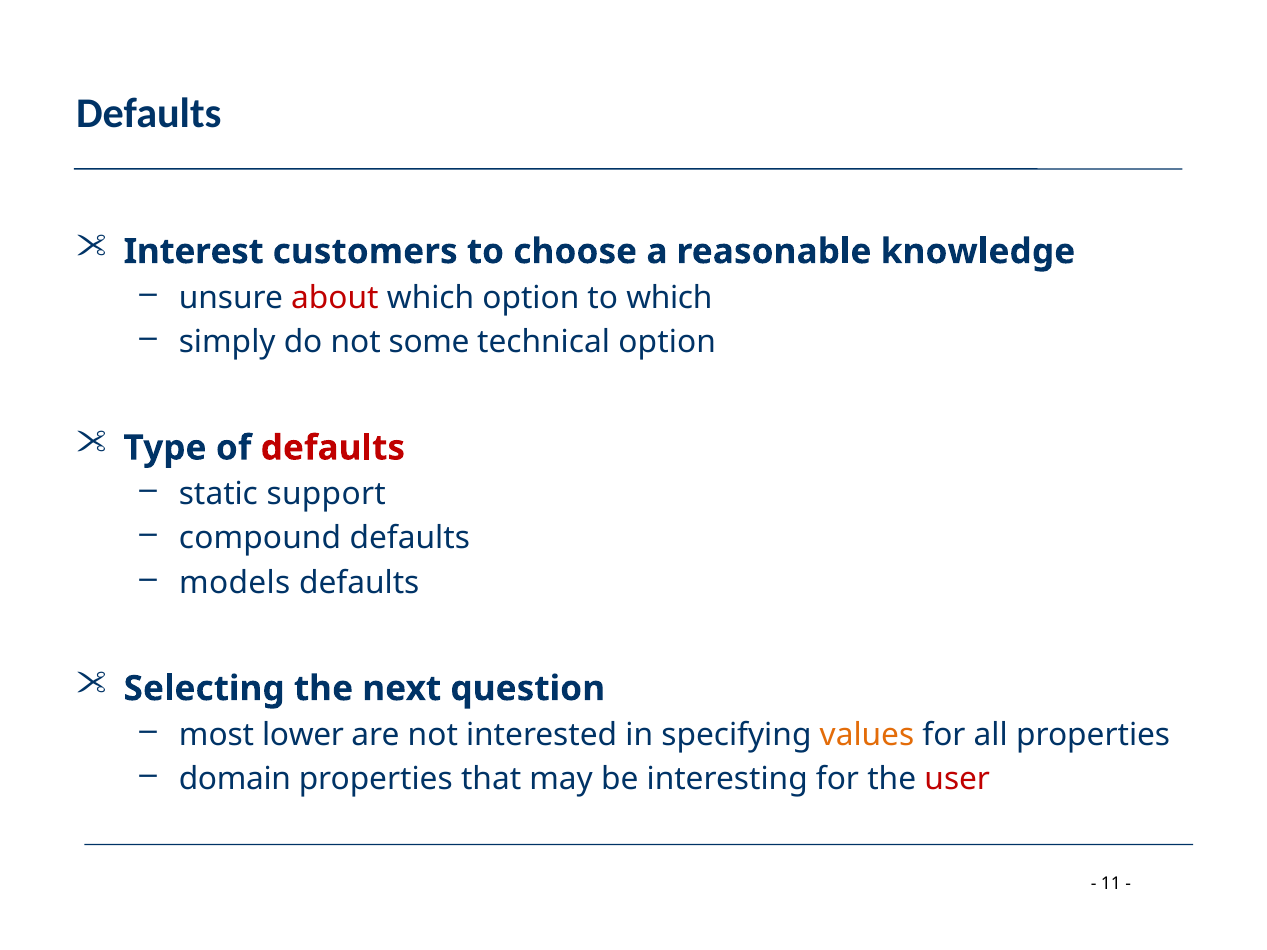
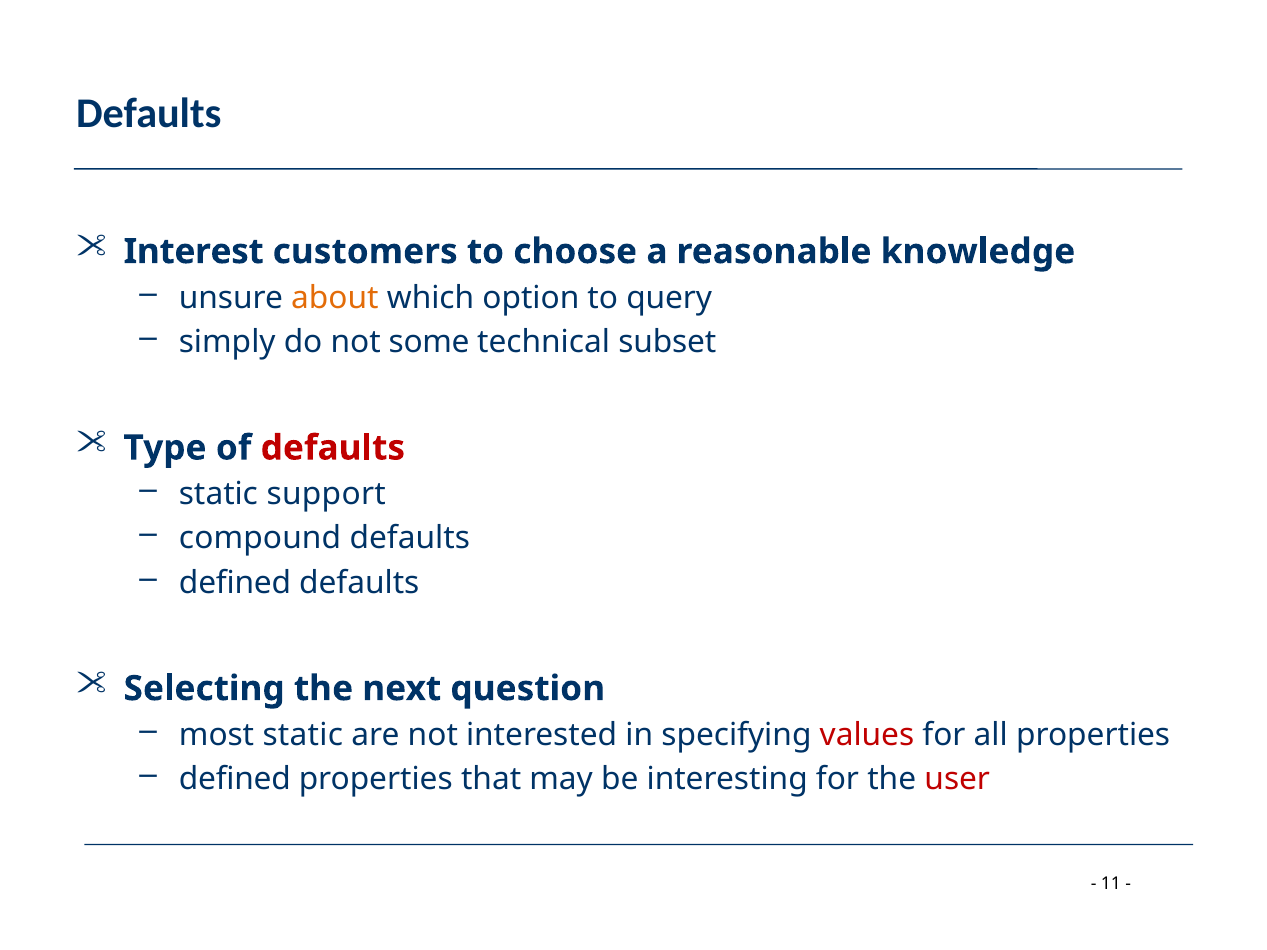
about colour: red -> orange
to which: which -> query
technical option: option -> subset
models at (235, 583): models -> defined
most lower: lower -> static
values colour: orange -> red
domain at (235, 779): domain -> defined
